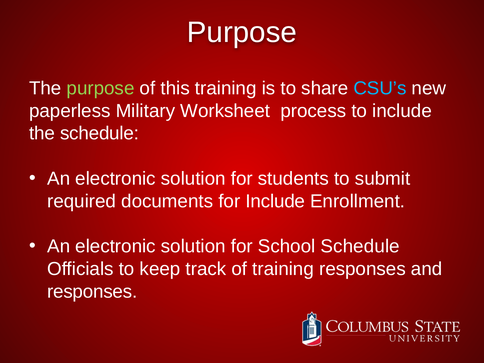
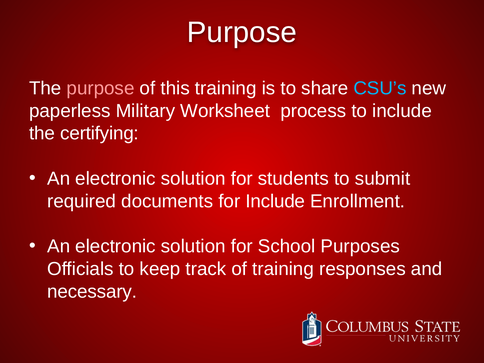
purpose at (101, 88) colour: light green -> pink
the schedule: schedule -> certifying
School Schedule: Schedule -> Purposes
responses at (92, 292): responses -> necessary
